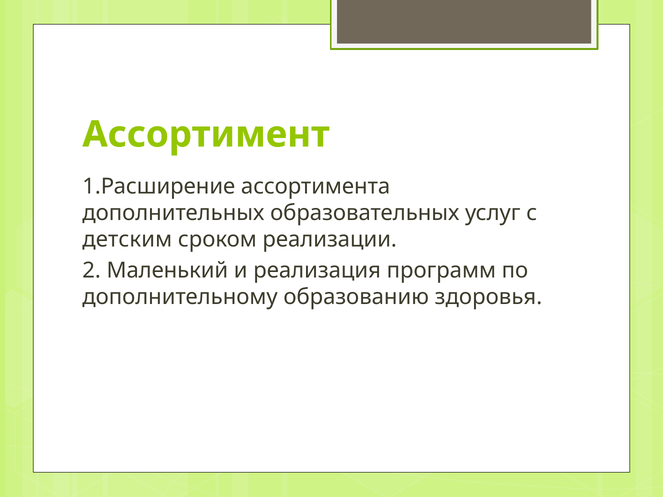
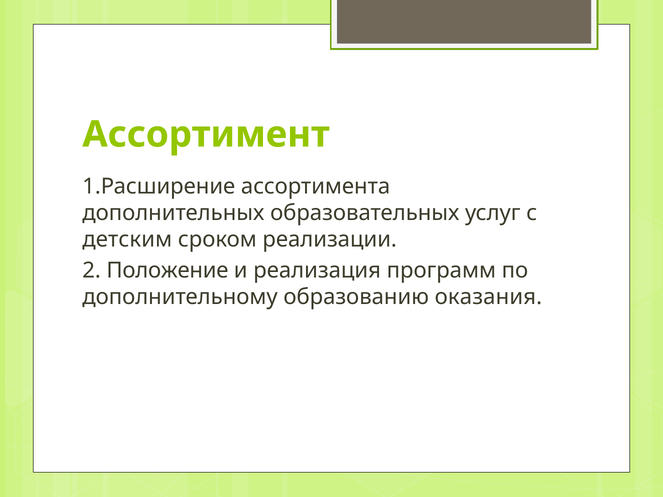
Маленький: Маленький -> Положение
здоровья: здоровья -> оказания
